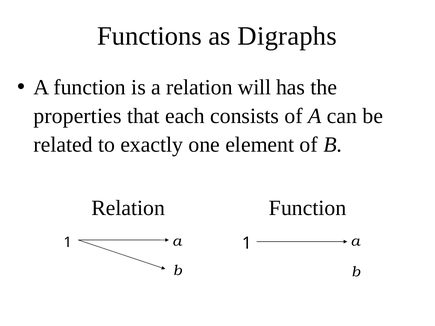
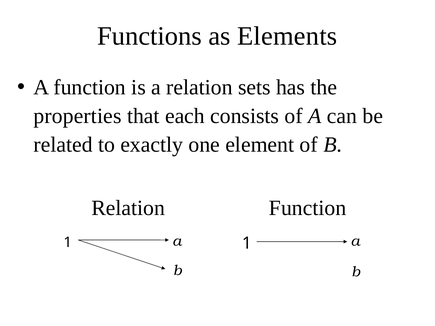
Digraphs: Digraphs -> Elements
will: will -> sets
